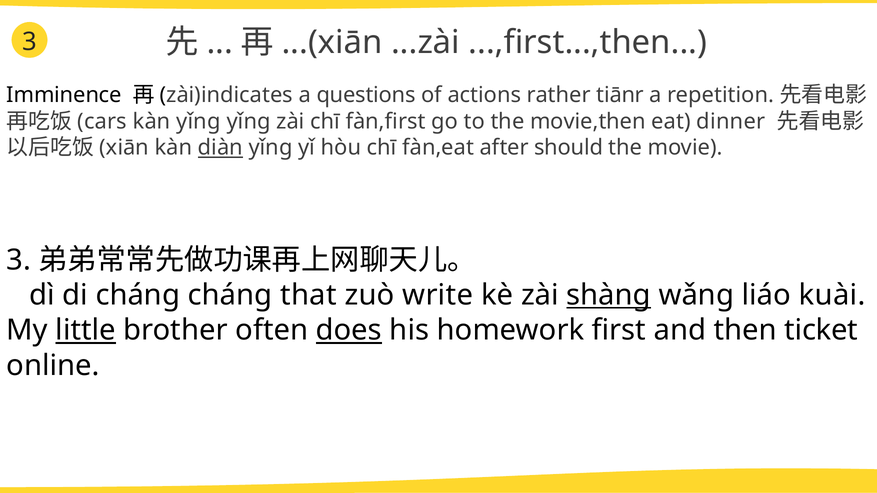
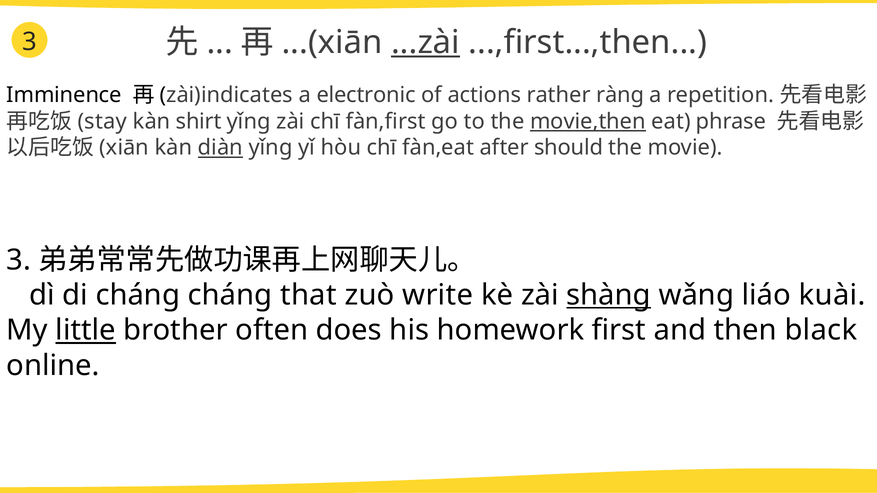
...zài underline: none -> present
questions: questions -> electronic
tiānr: tiānr -> ràng
cars: cars -> stay
kàn yǐng: yǐng -> shirt
movie,then underline: none -> present
dinner: dinner -> phrase
does underline: present -> none
ticket: ticket -> black
